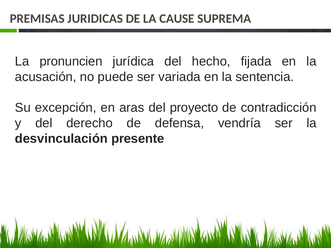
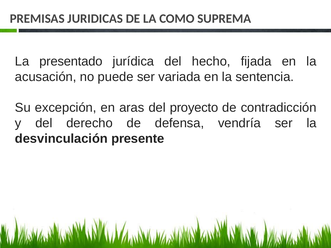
CAUSE: CAUSE -> COMO
pronuncien: pronuncien -> presentado
